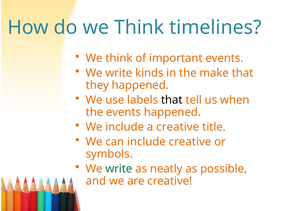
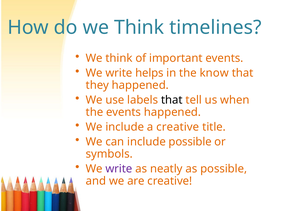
kinds: kinds -> helps
make: make -> know
include creative: creative -> possible
write at (119, 169) colour: green -> purple
